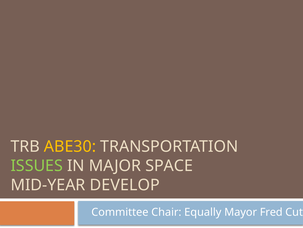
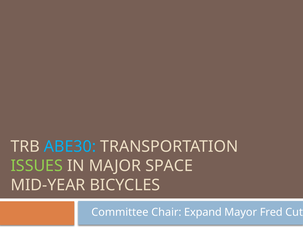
ABE30 colour: yellow -> light blue
DEVELOP: DEVELOP -> BICYCLES
Equally: Equally -> Expand
